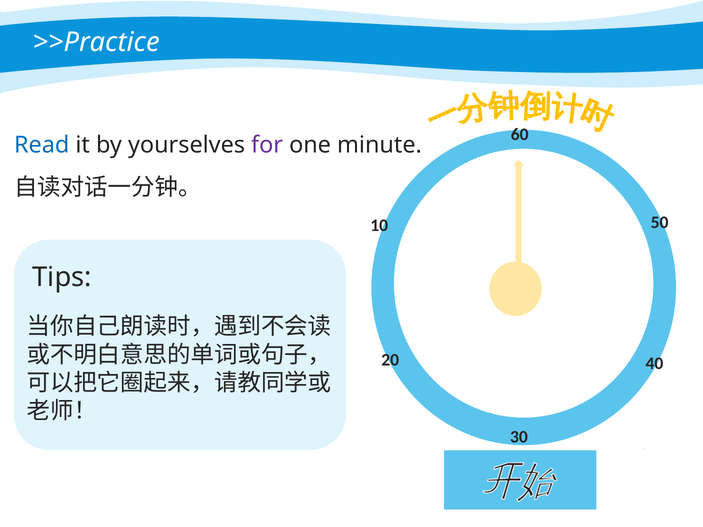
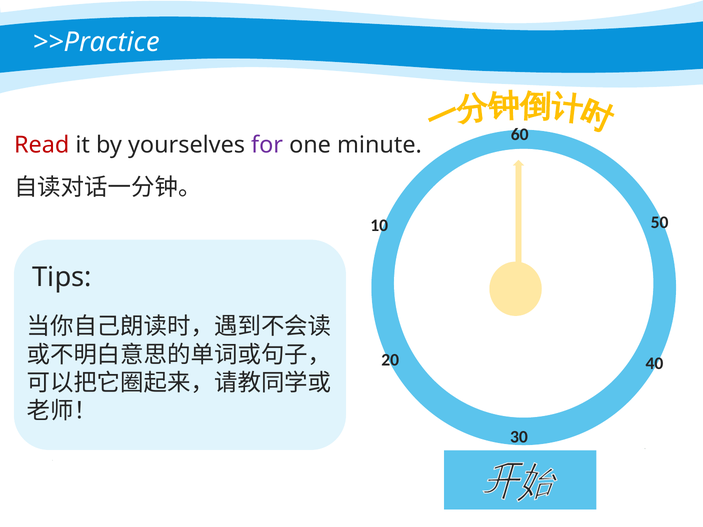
Read colour: blue -> red
